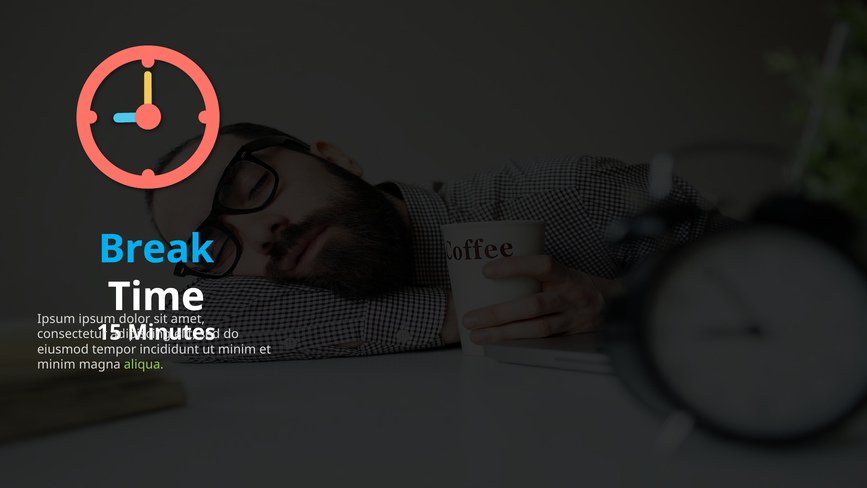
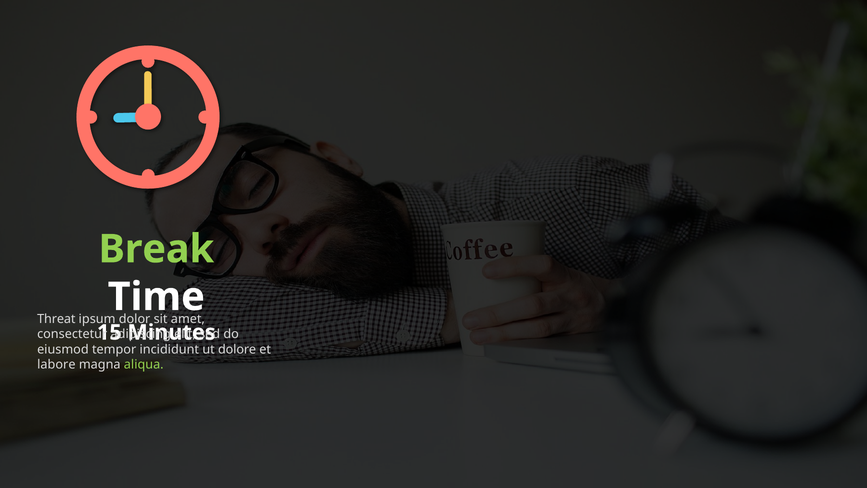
Break colour: light blue -> light green
Ipsum at (56, 319): Ipsum -> Threat
minim at (237, 349): minim -> dolore
minim at (56, 364): minim -> labore
